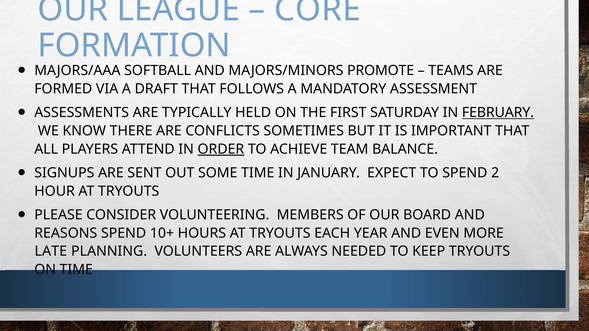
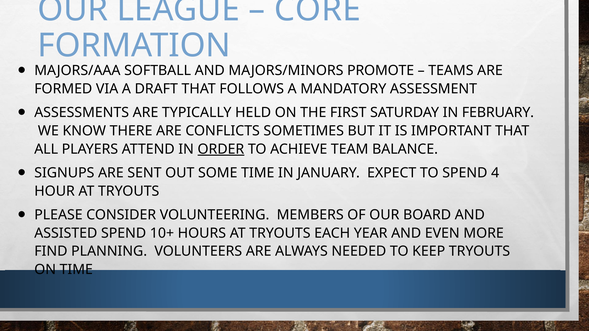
FEBRUARY underline: present -> none
2: 2 -> 4
REASONS: REASONS -> ASSISTED
LATE: LATE -> FIND
